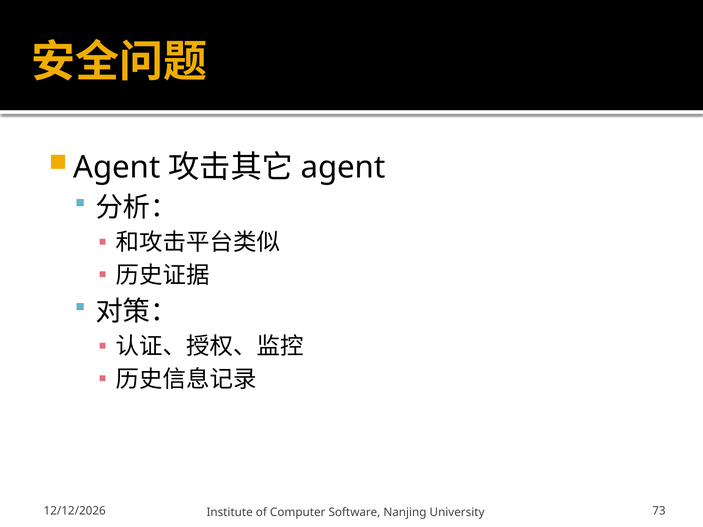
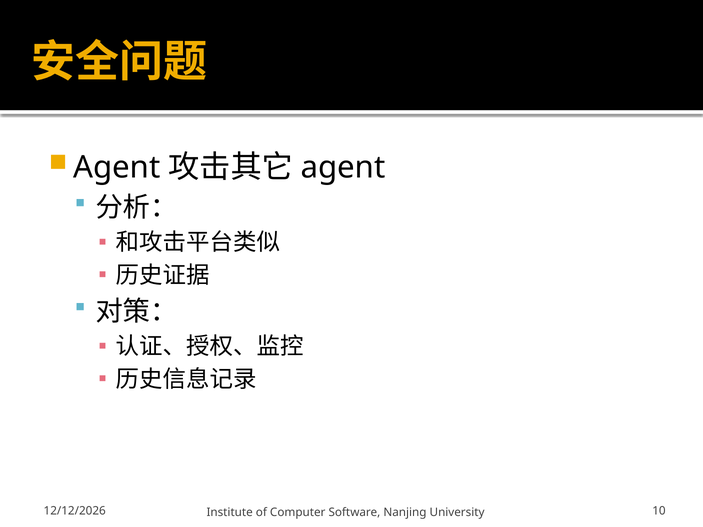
73: 73 -> 10
